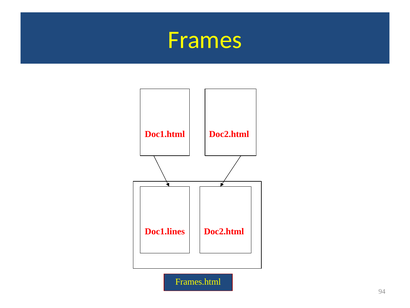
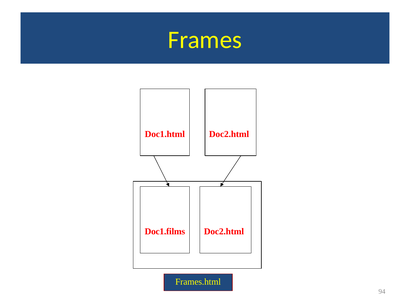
Doc1.lines: Doc1.lines -> Doc1.films
